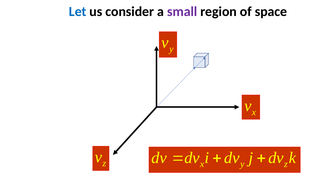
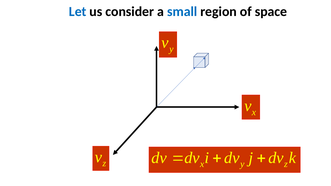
small colour: purple -> blue
